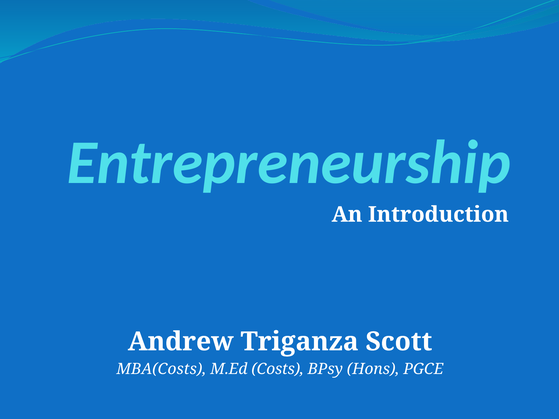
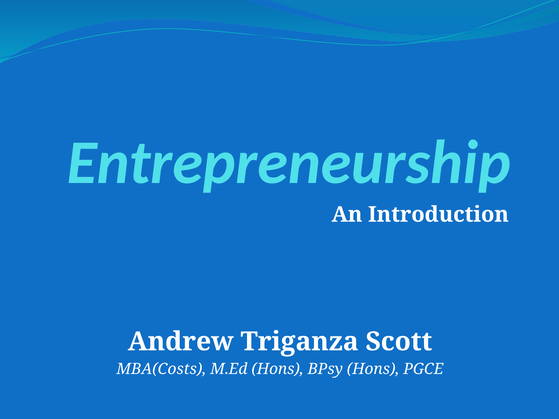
M.Ed Costs: Costs -> Hons
